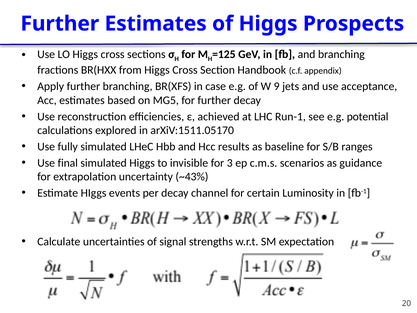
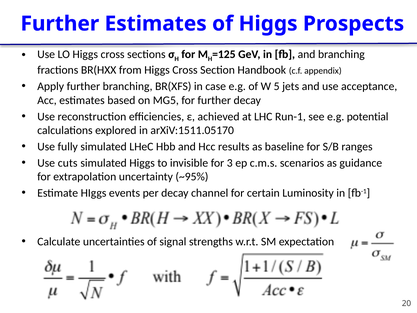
9: 9 -> 5
final: final -> cuts
~43%: ~43% -> ~95%
